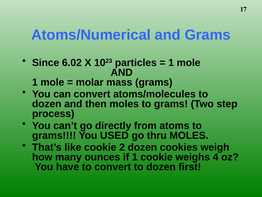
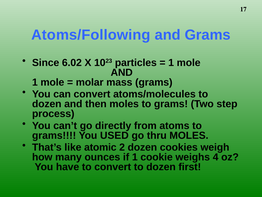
Atoms/Numerical: Atoms/Numerical -> Atoms/Following
like cookie: cookie -> atomic
